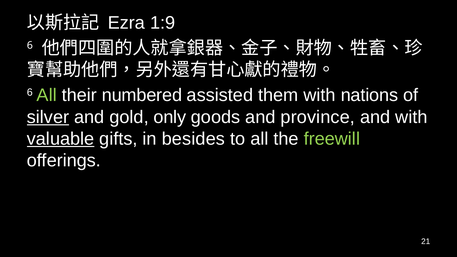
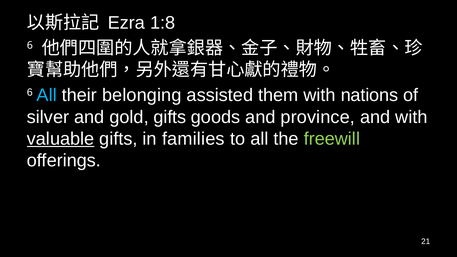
1:9: 1:9 -> 1:8
All at (47, 95) colour: light green -> light blue
numbered: numbered -> belonging
silver underline: present -> none
gold only: only -> gifts
besides: besides -> families
